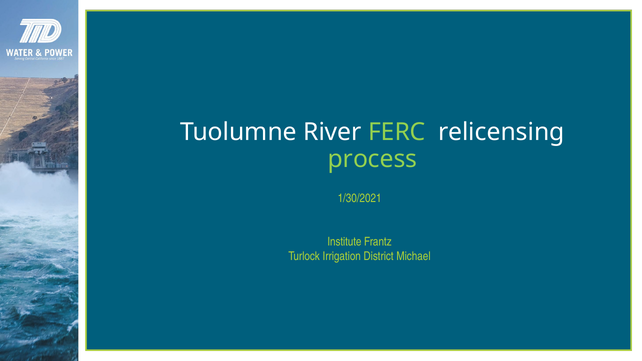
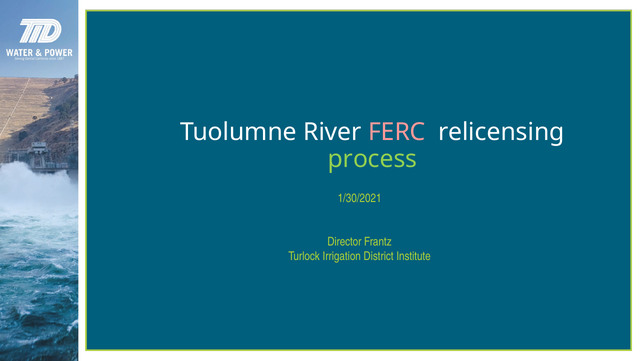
FERC colour: light green -> pink
Institute: Institute -> Director
Michael: Michael -> Institute
